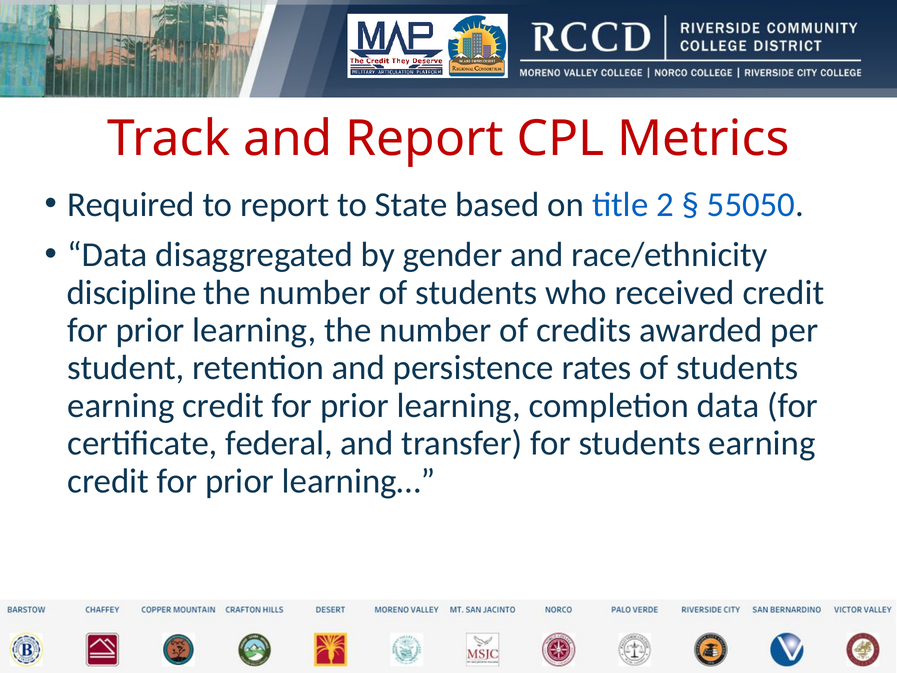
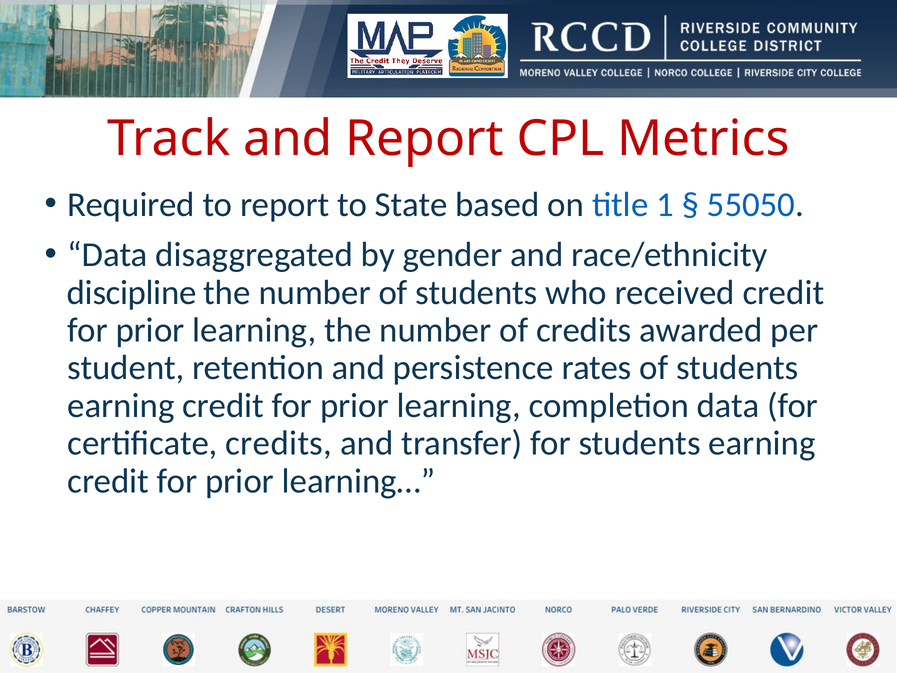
2: 2 -> 1
certificate federal: federal -> credits
